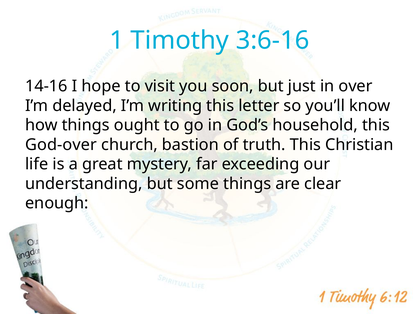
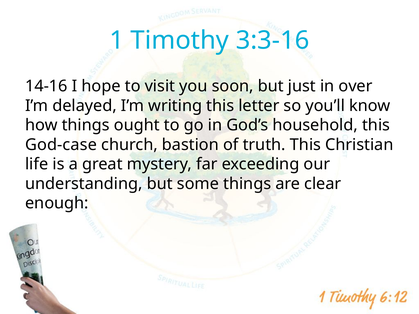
3:6-16: 3:6-16 -> 3:3-16
God-over: God-over -> God-case
